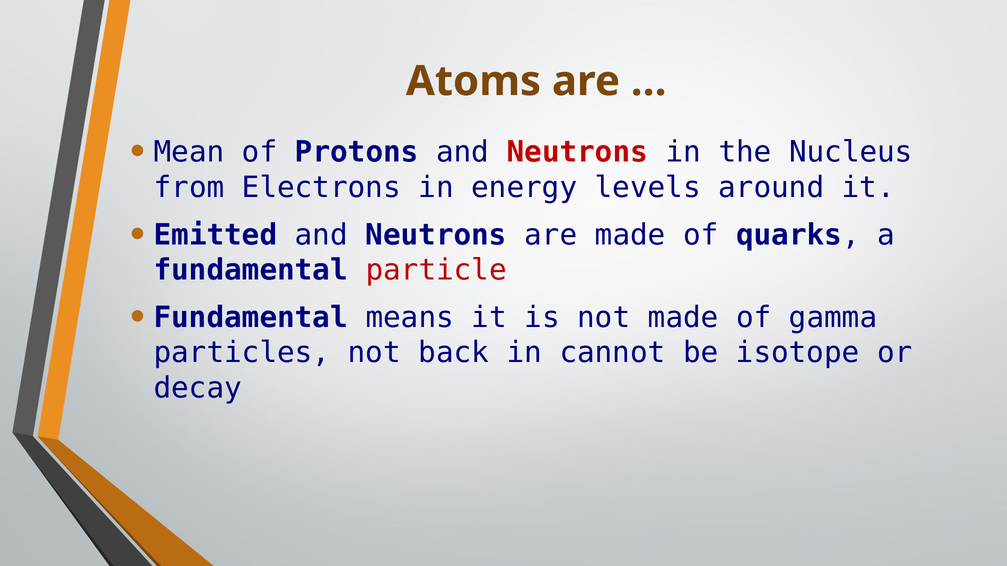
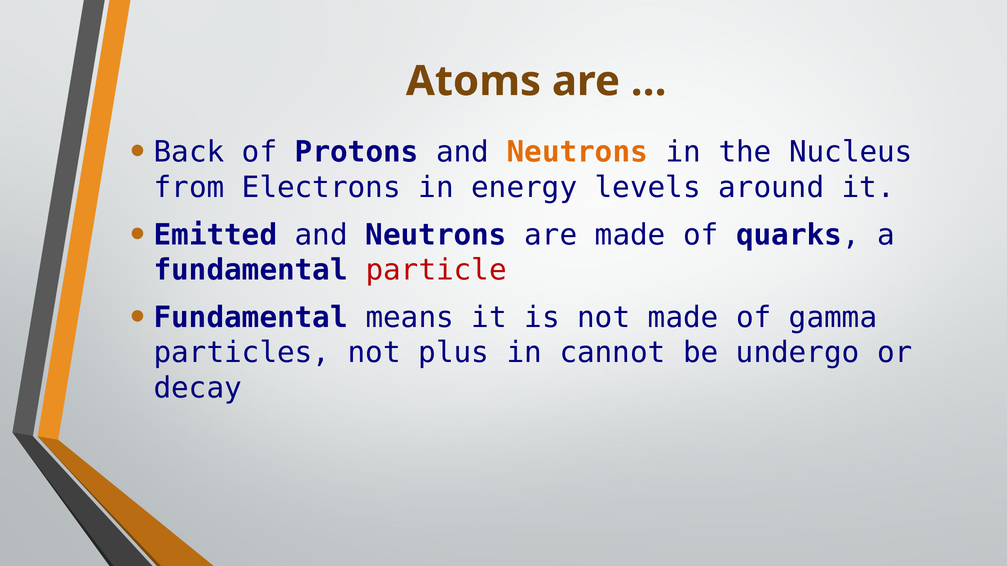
Mean: Mean -> Back
Neutrons at (577, 152) colour: red -> orange
back: back -> plus
isotope: isotope -> undergo
